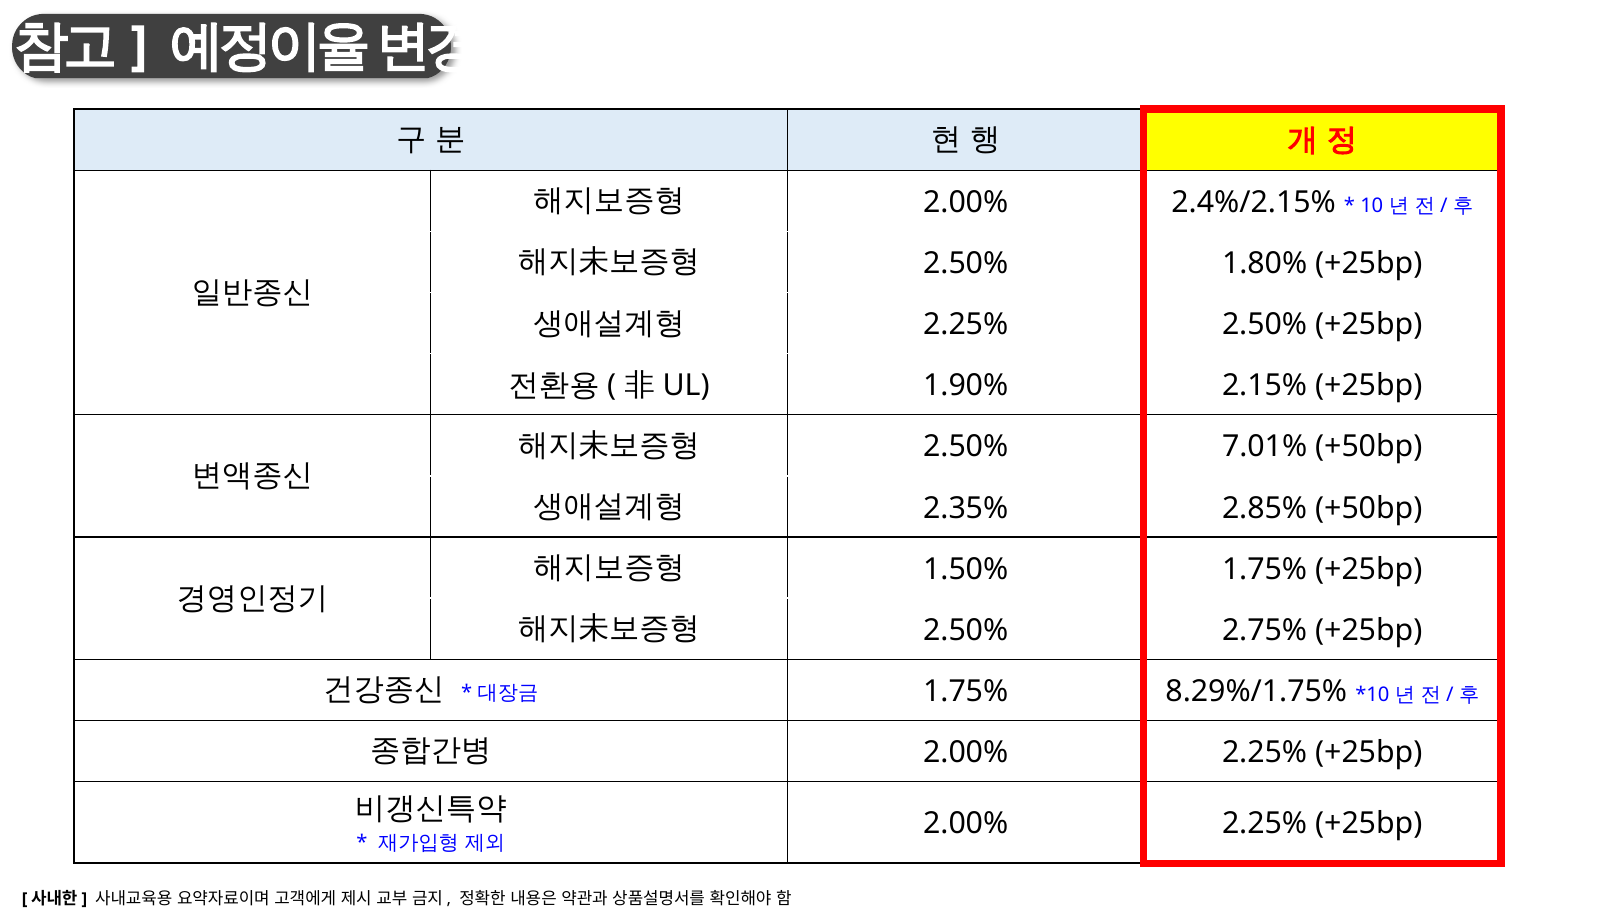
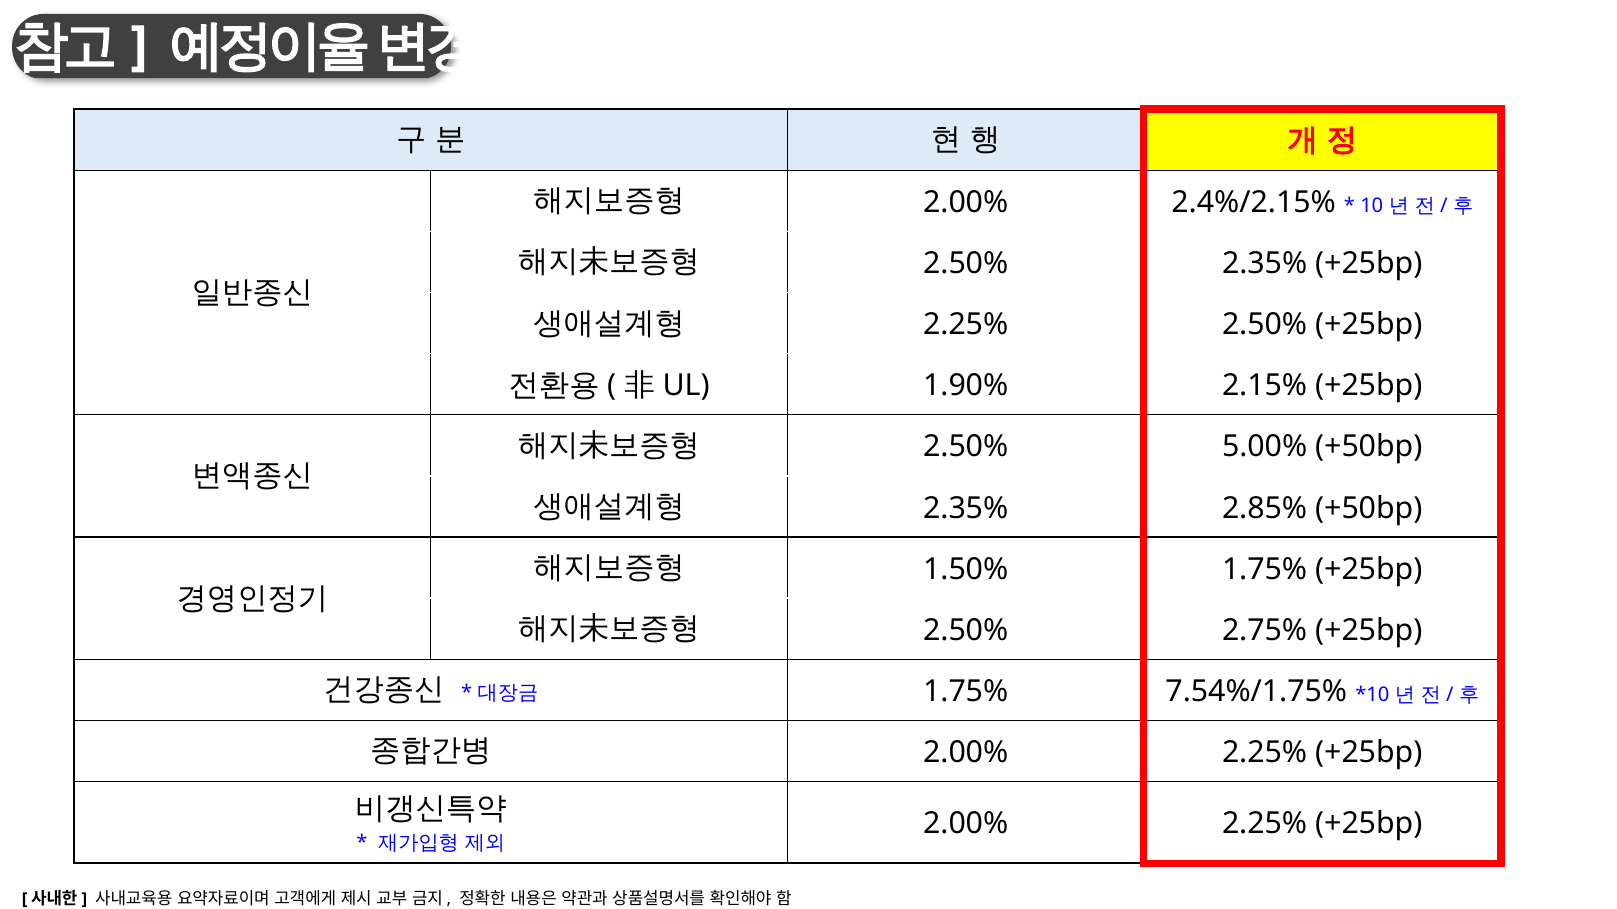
2.50% 1.80%: 1.80% -> 2.35%
7.01%: 7.01% -> 5.00%
8.29%/1.75%: 8.29%/1.75% -> 7.54%/1.75%
